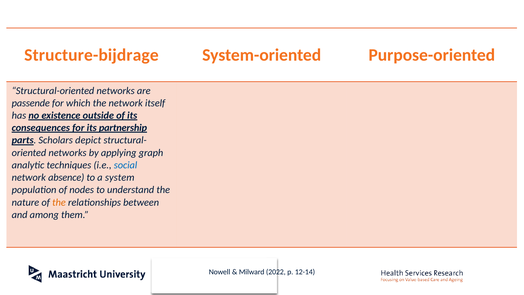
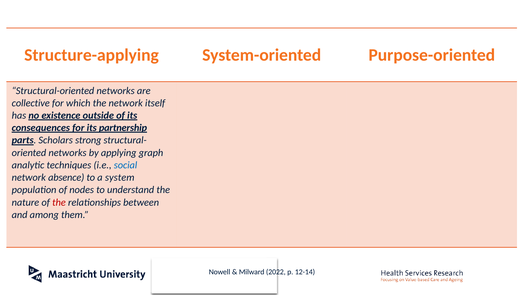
Structure-bijdrage: Structure-bijdrage -> Structure-applying
passende: passende -> collective
depict: depict -> strong
the at (59, 202) colour: orange -> red
